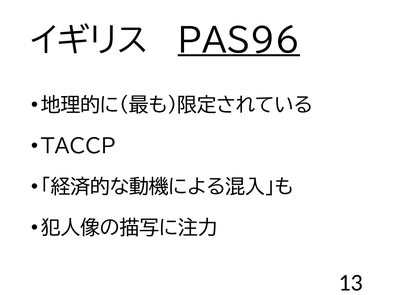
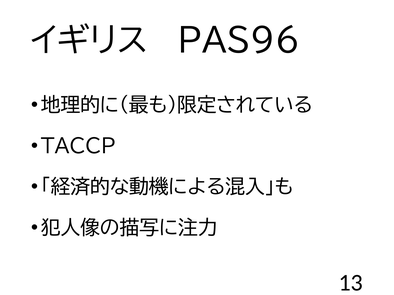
PAS96 underline: present -> none
